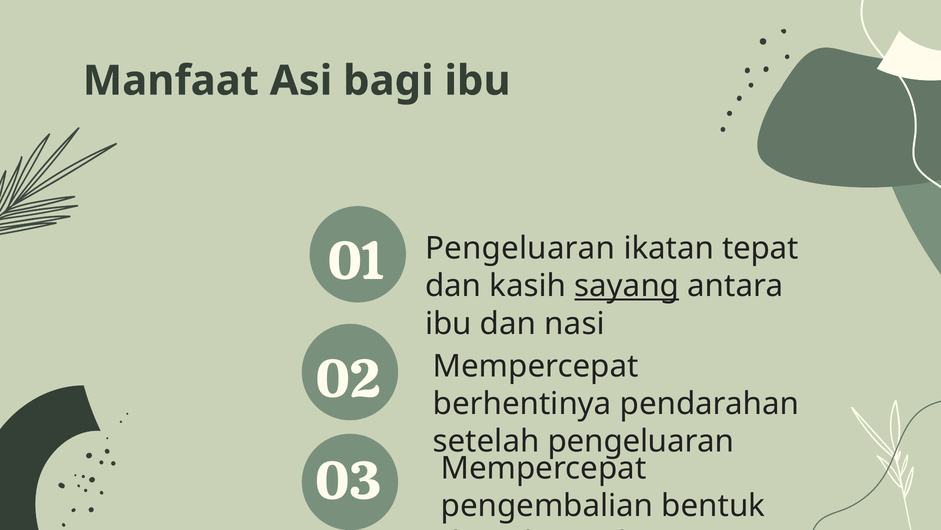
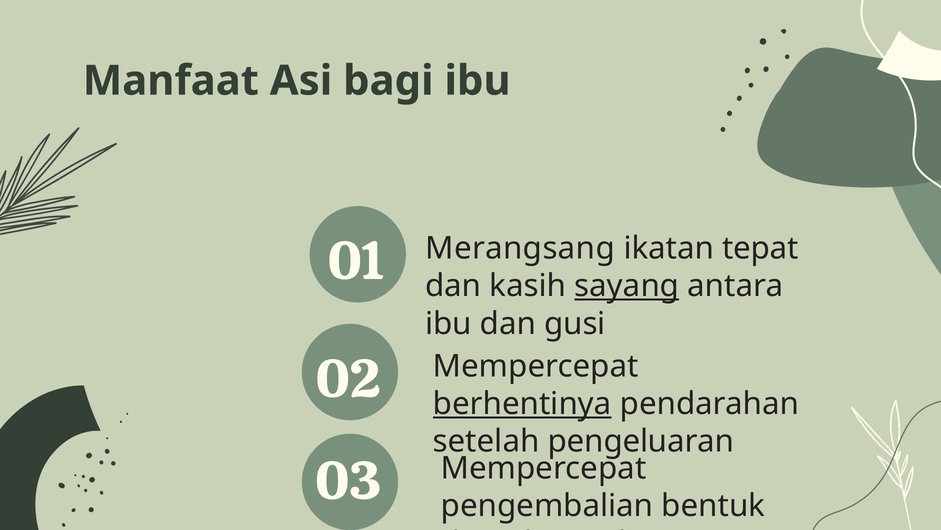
Pengeluaran at (520, 248): Pengeluaran -> Merangsang
nasi: nasi -> gusi
berhentinya underline: none -> present
